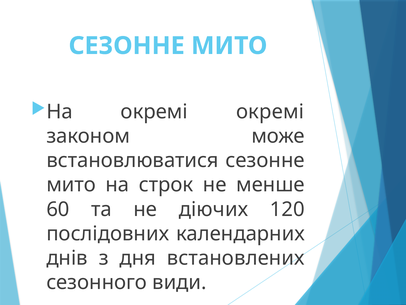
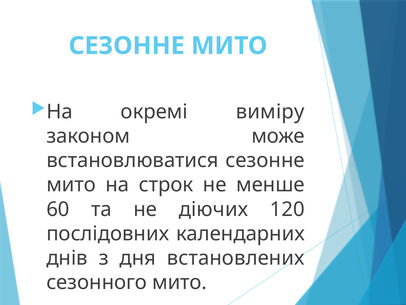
окремі окремі: окремі -> виміру
сезонного види: види -> мито
